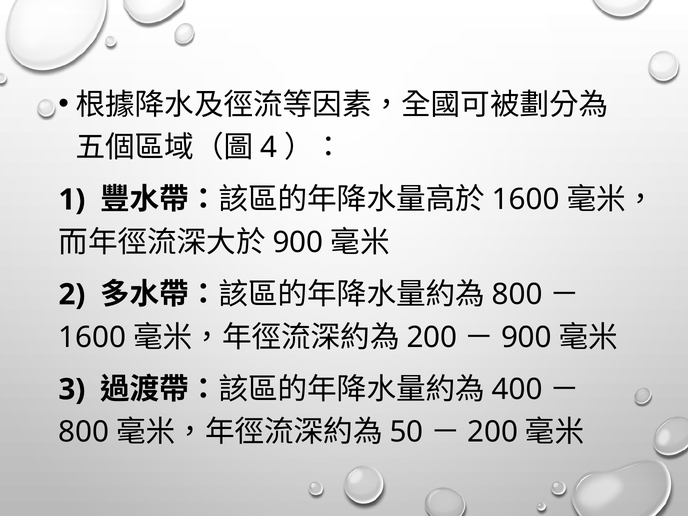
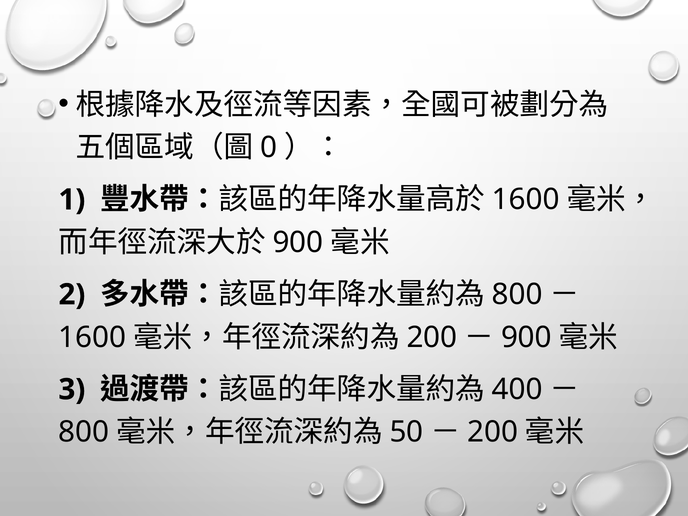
4: 4 -> 0
